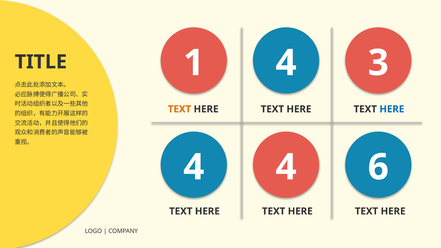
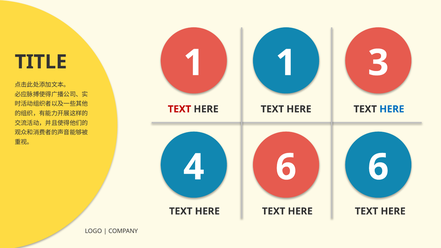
1 4: 4 -> 1
TEXT at (179, 109) colour: orange -> red
4 4: 4 -> 6
